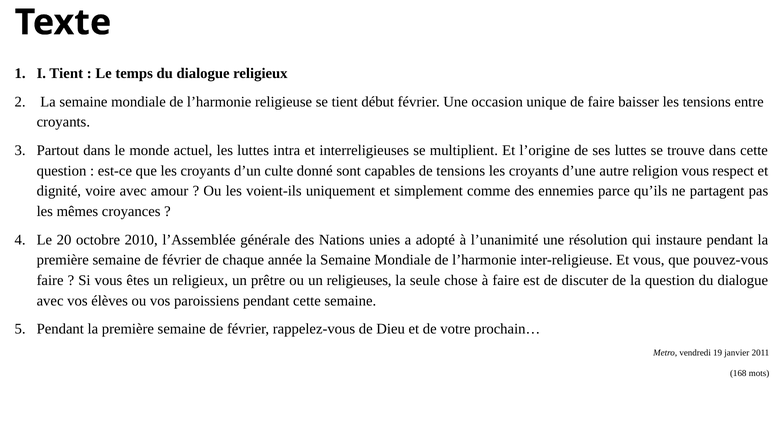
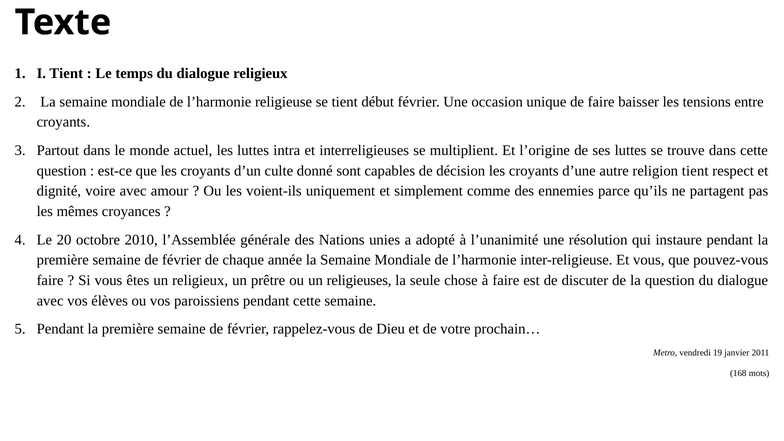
de tensions: tensions -> décision
religion vous: vous -> tient
